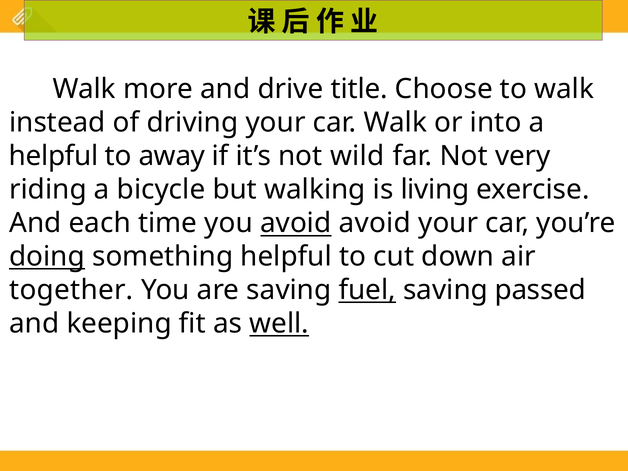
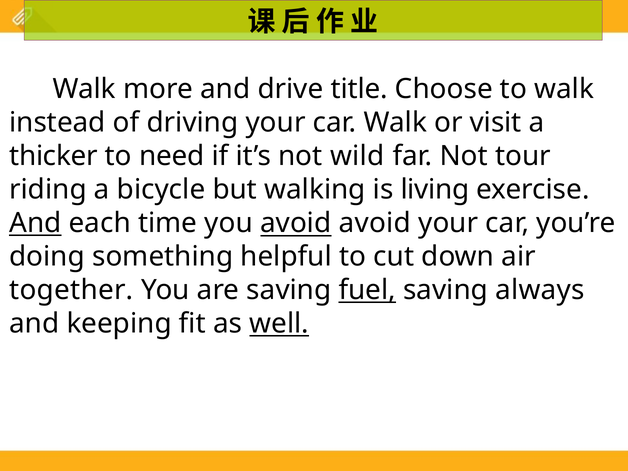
into: into -> visit
helpful at (54, 156): helpful -> thicker
away: away -> need
very: very -> tour
And at (35, 223) underline: none -> present
doing underline: present -> none
passed: passed -> always
